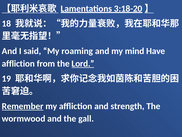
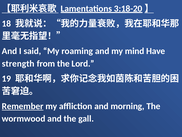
affliction at (18, 63): affliction -> strength
Lord underline: present -> none
strength: strength -> morning
